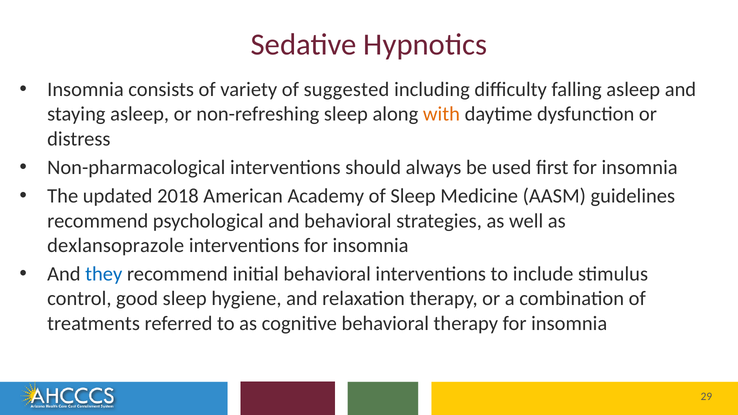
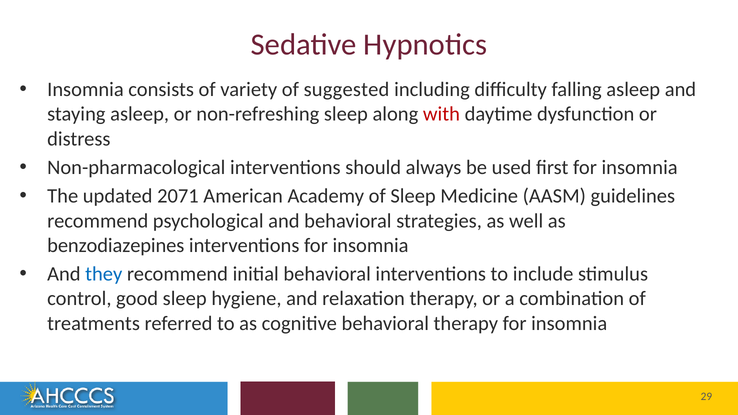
with colour: orange -> red
2018: 2018 -> 2071
dexlansoprazole: dexlansoprazole -> benzodiazepines
